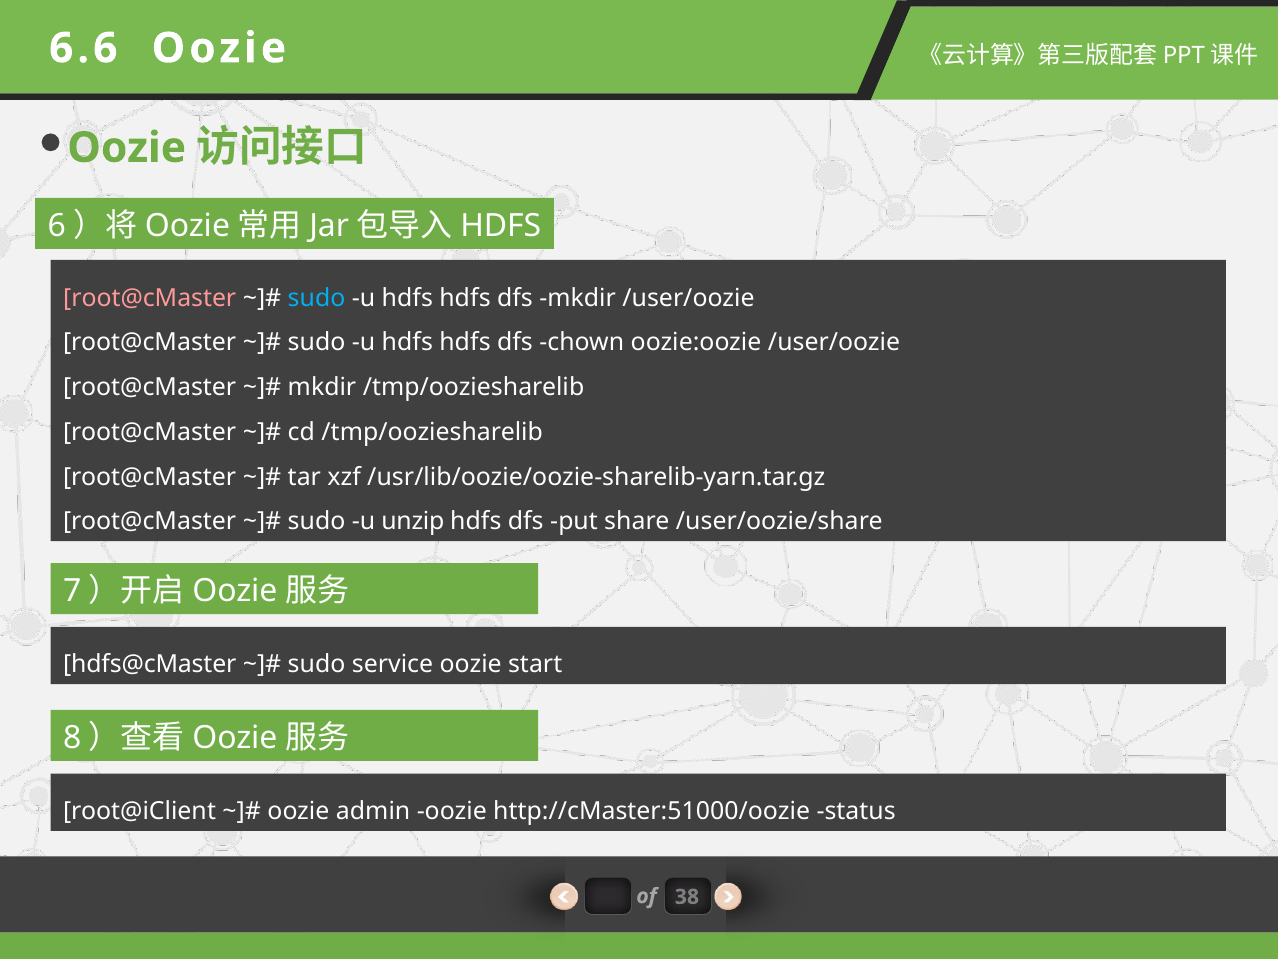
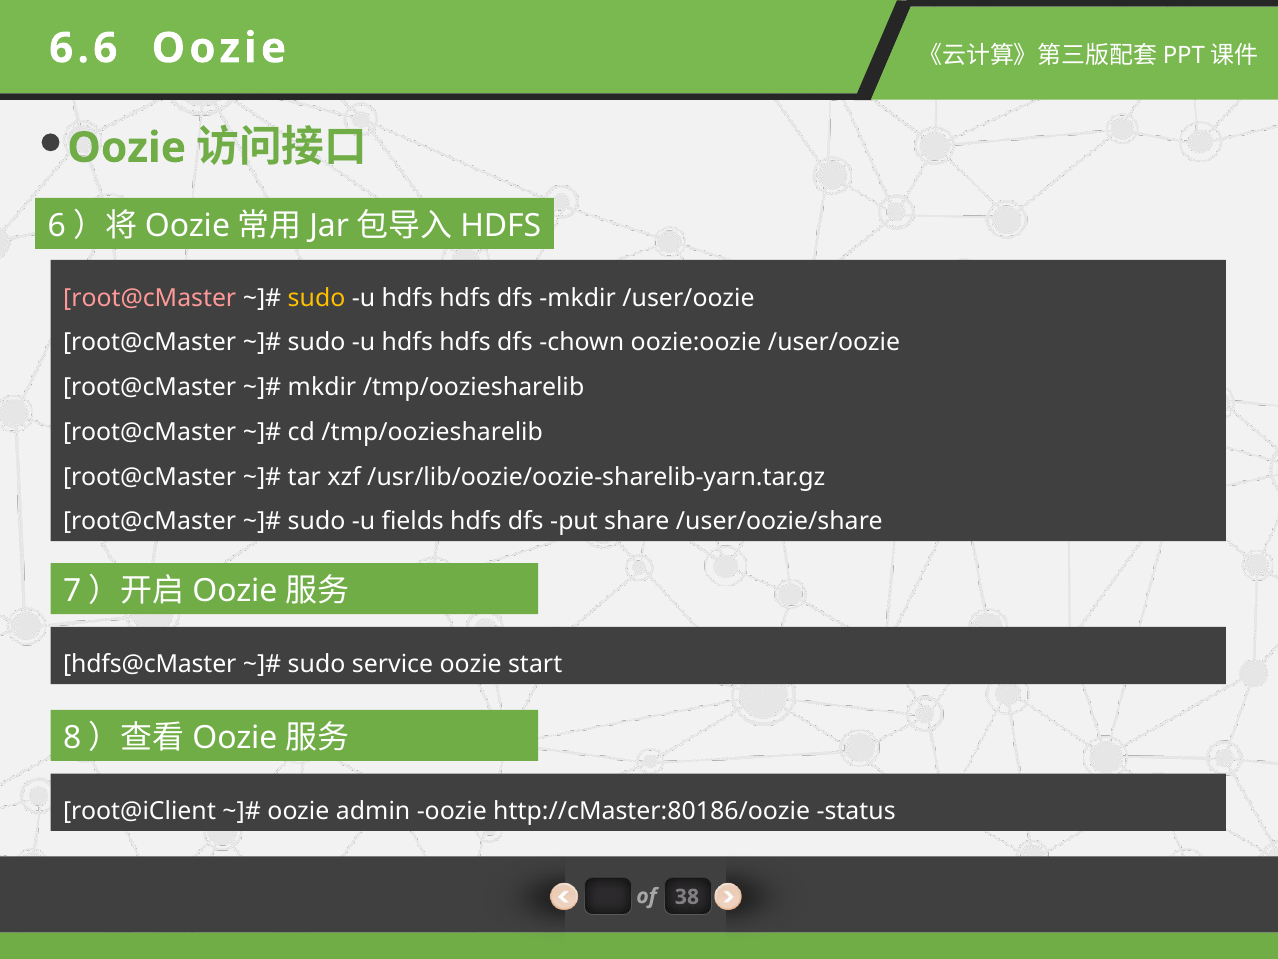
sudo at (317, 298) colour: light blue -> yellow
unzip: unzip -> fields
http://cMaster:51000/oozie: http://cMaster:51000/oozie -> http://cMaster:80186/oozie
